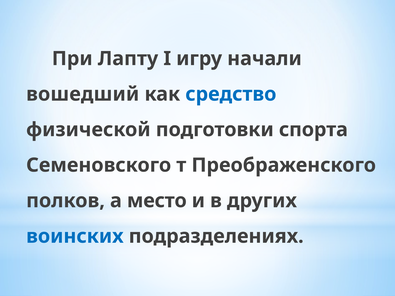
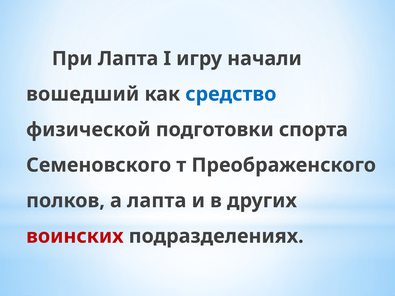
При Лапту: Лапту -> Лапта
а место: место -> лапта
воинских colour: blue -> red
